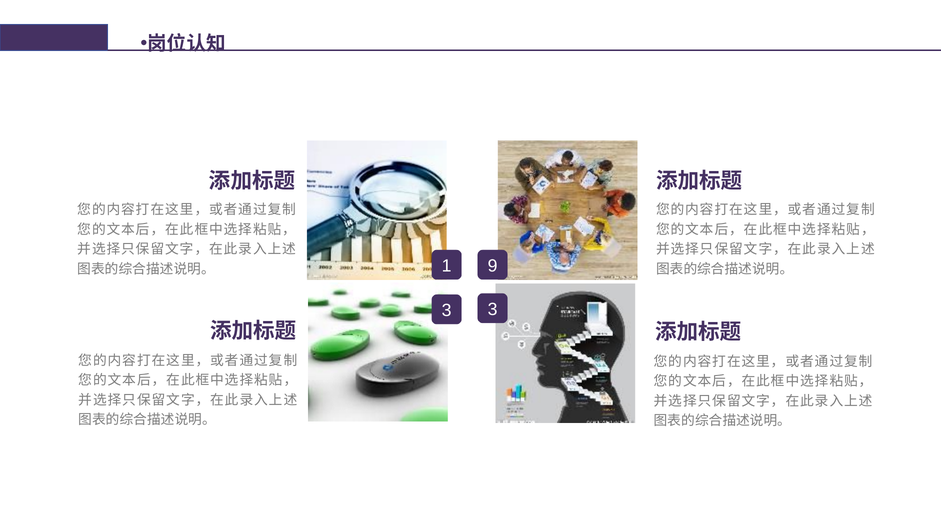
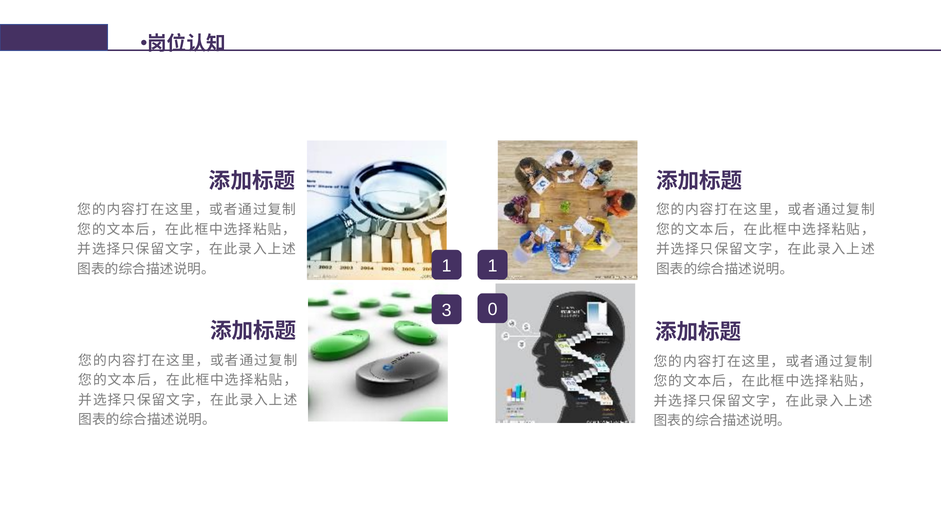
1 9: 9 -> 1
3 3: 3 -> 0
